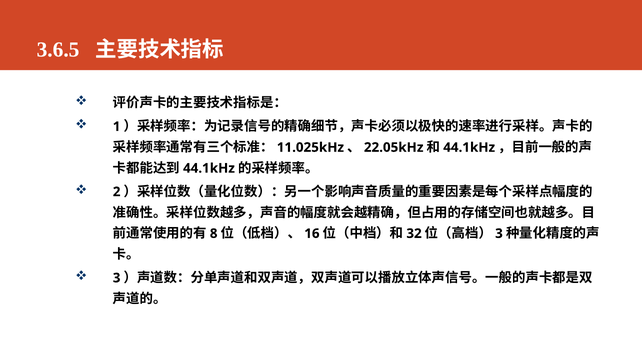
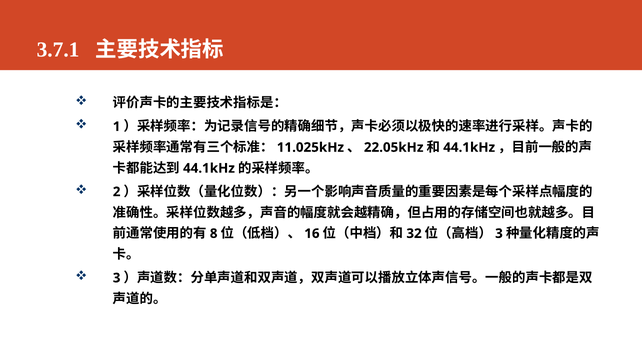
3.6.5: 3.6.5 -> 3.7.1
